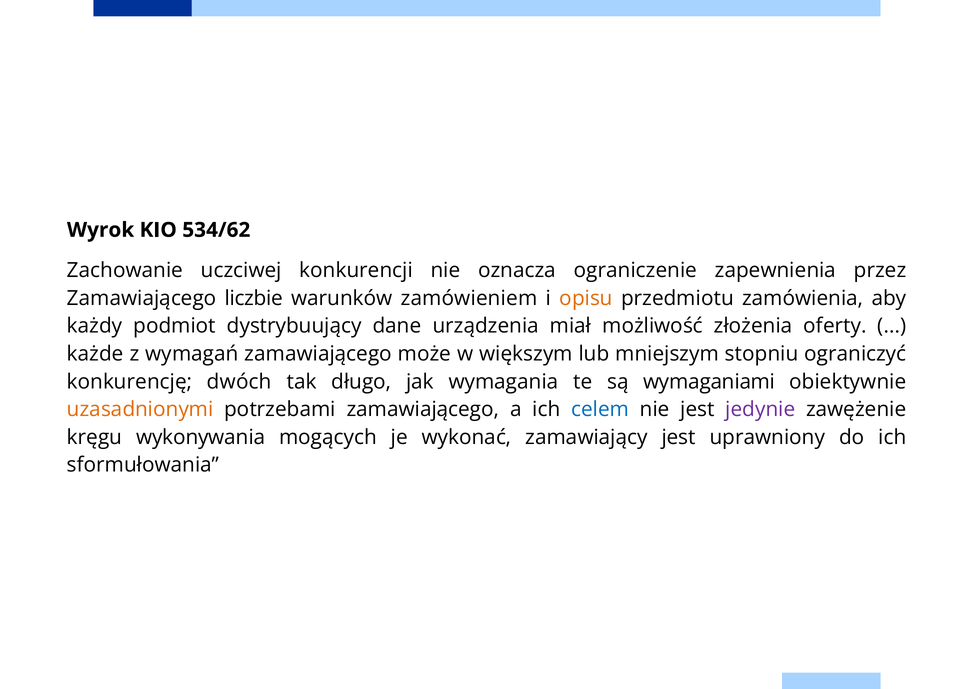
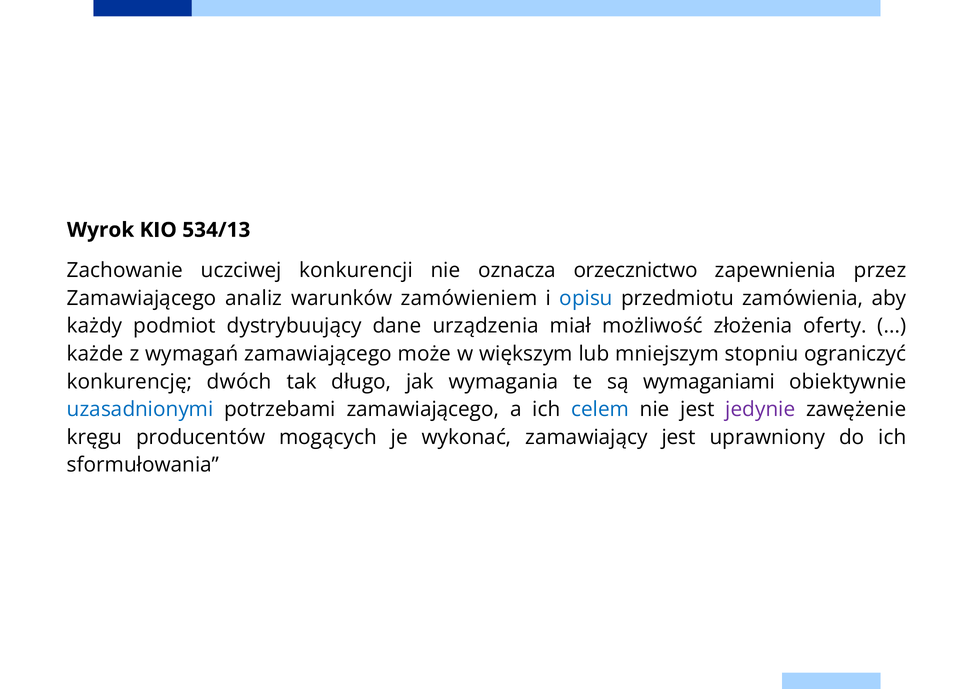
534/62: 534/62 -> 534/13
ograniczenie: ograniczenie -> orzecznictwo
liczbie: liczbie -> analiz
opisu colour: orange -> blue
uzasadnionymi colour: orange -> blue
wykonywania: wykonywania -> producentów
